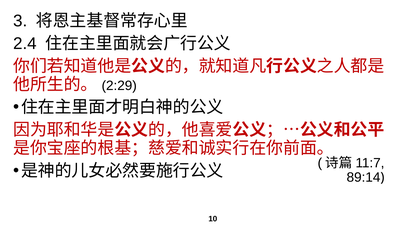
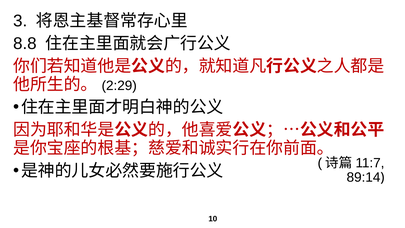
2.4: 2.4 -> 8.8
